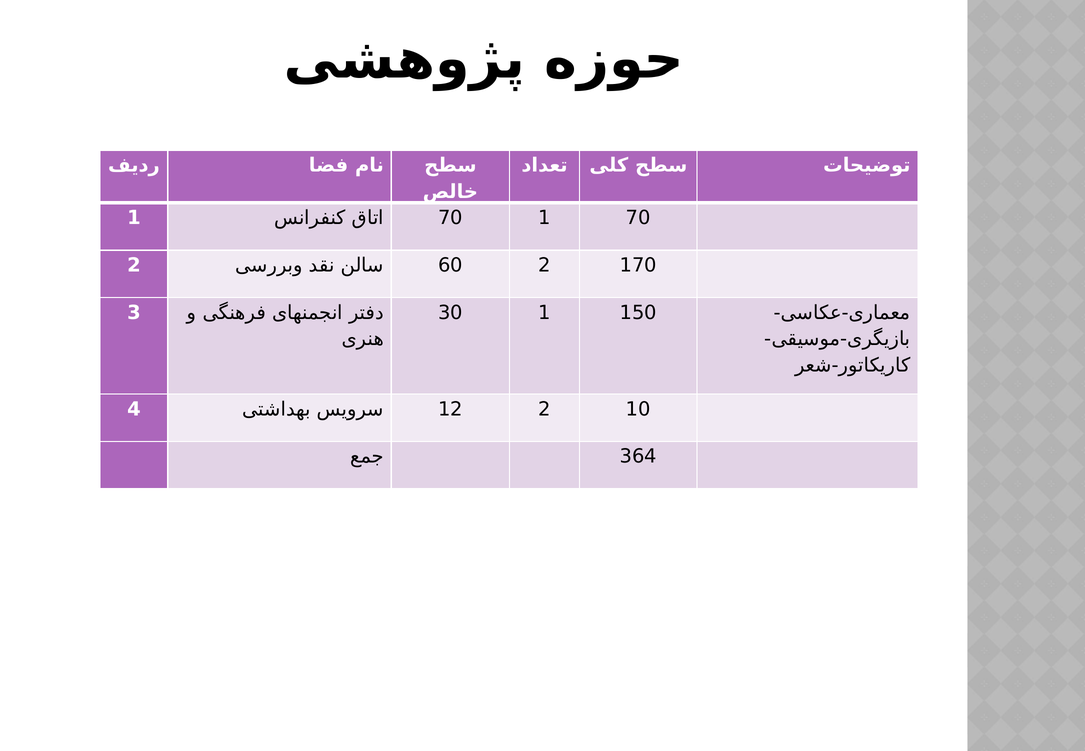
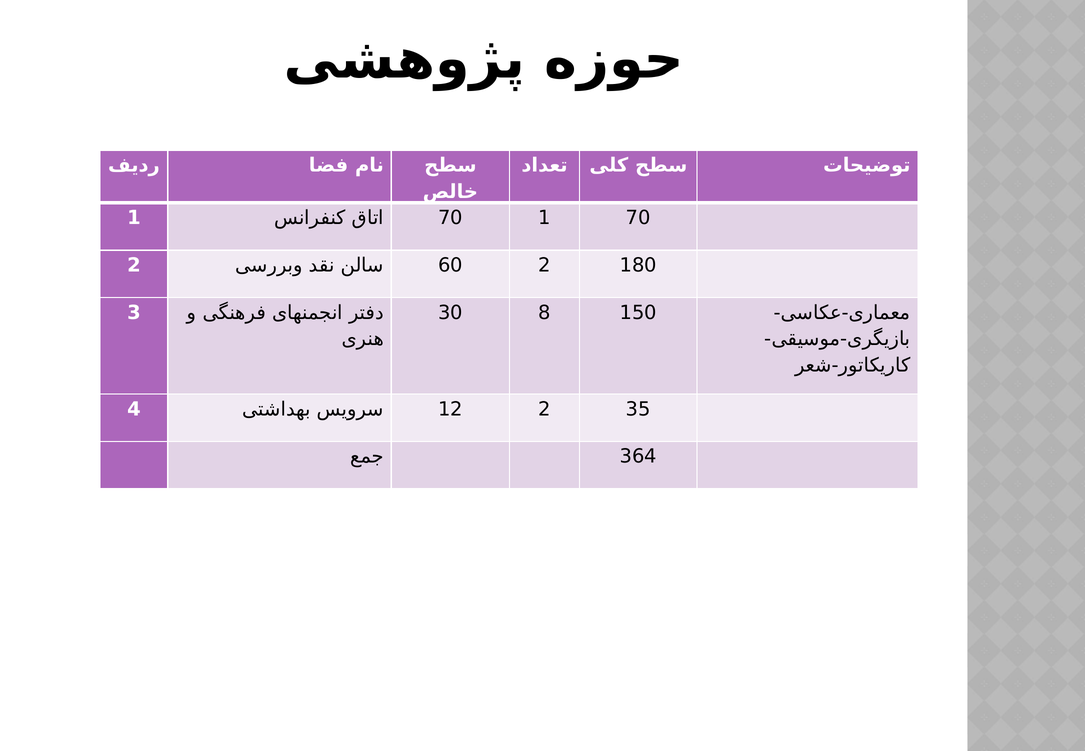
170: 170 -> 180
30 1: 1 -> 8
10: 10 -> 35
